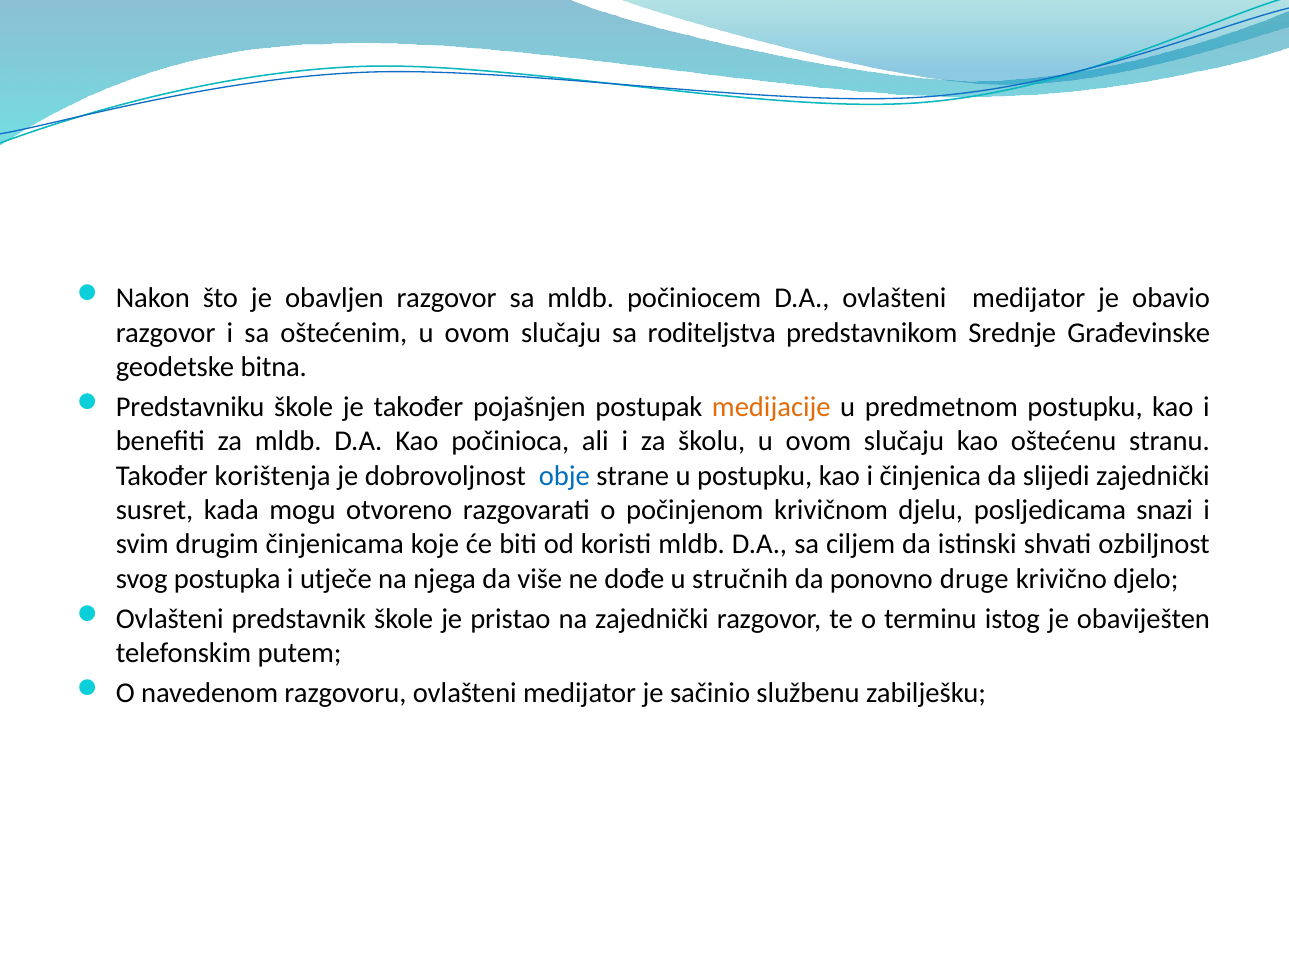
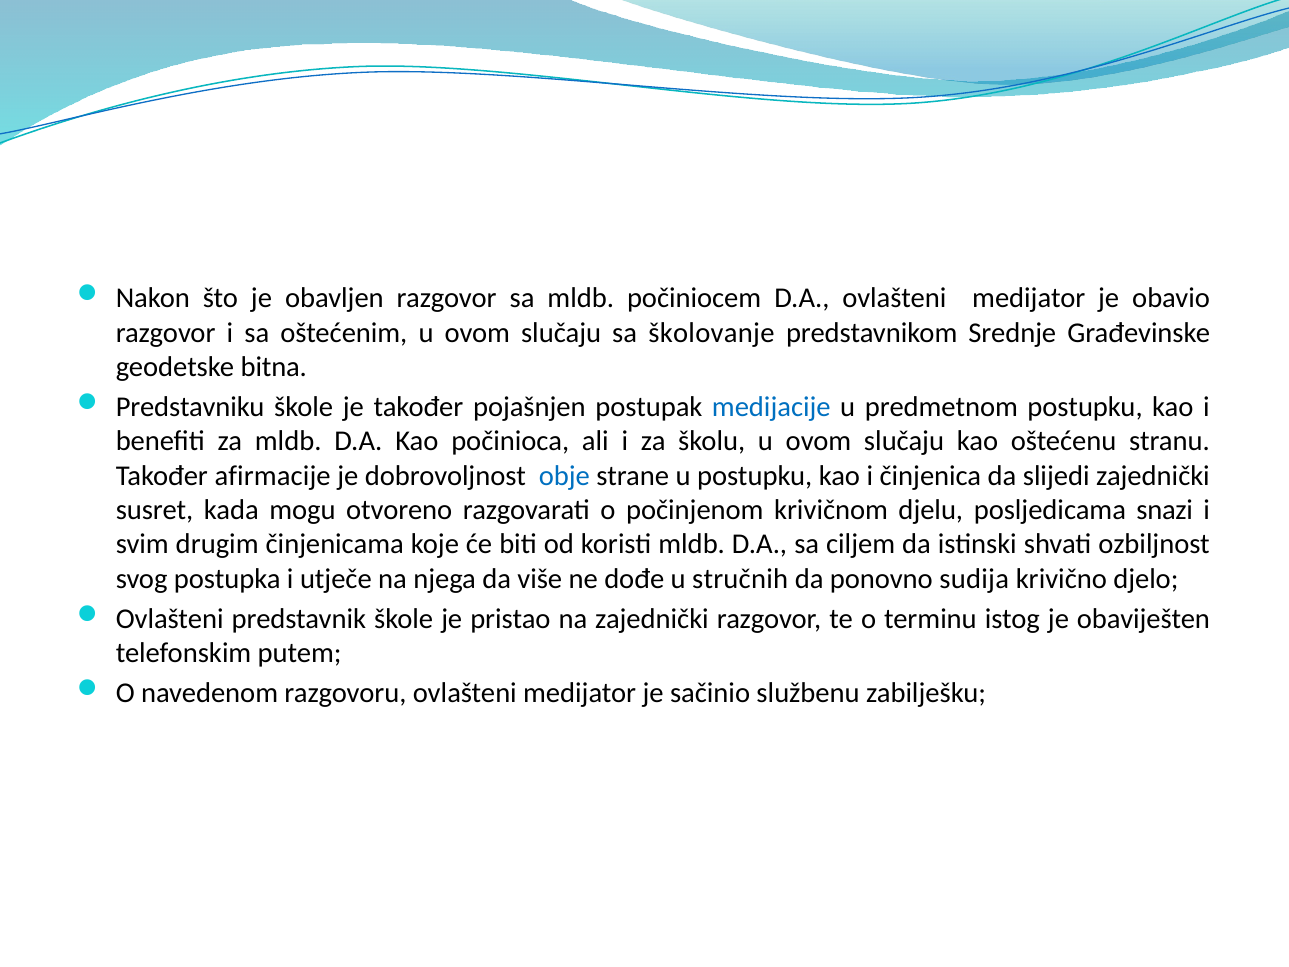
roditeljstva: roditeljstva -> školovanje
medijacije colour: orange -> blue
korištenja: korištenja -> afirmacije
druge: druge -> sudija
